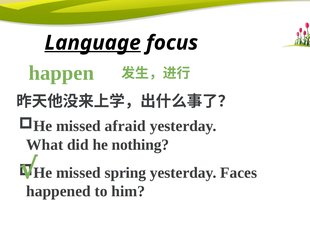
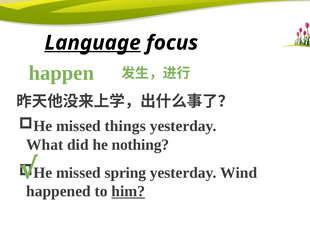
afraid: afraid -> things
Faces: Faces -> Wind
him underline: none -> present
